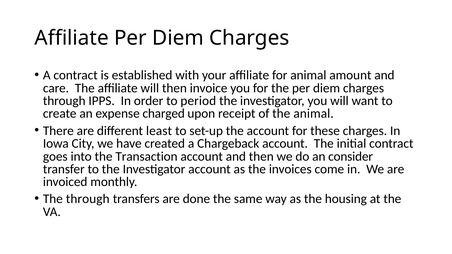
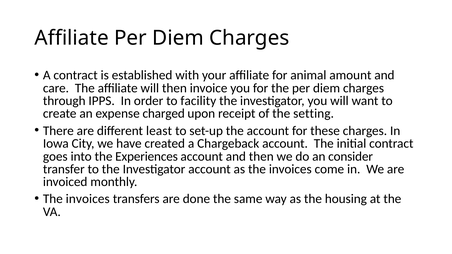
period: period -> facility
the animal: animal -> setting
Transaction: Transaction -> Experiences
through at (88, 199): through -> invoices
